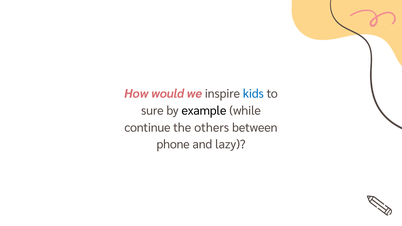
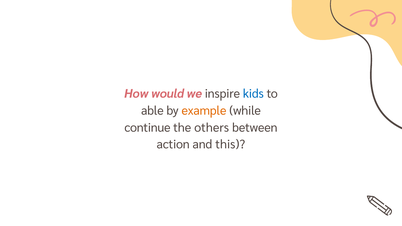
sure: sure -> able
example colour: black -> orange
phone: phone -> action
lazy: lazy -> this
